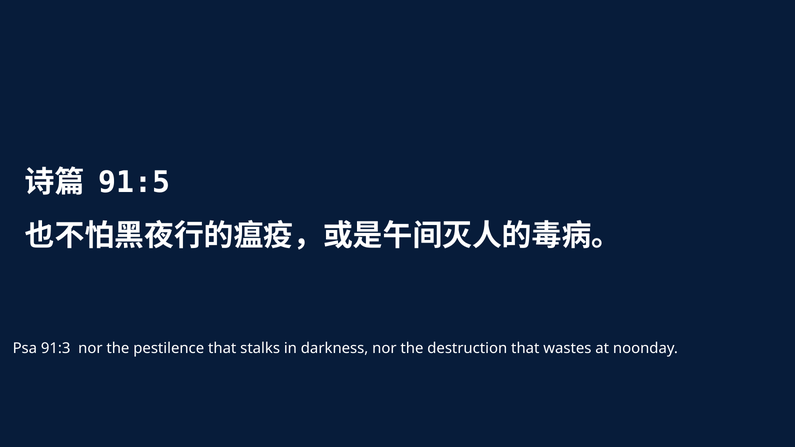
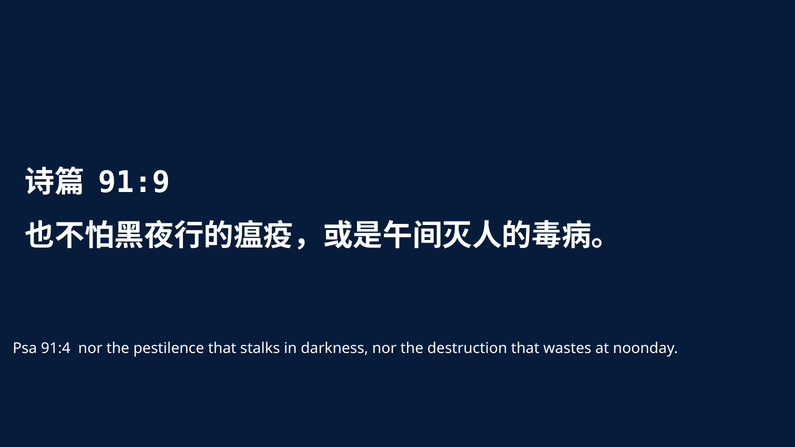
91:5: 91:5 -> 91:9
91:3: 91:3 -> 91:4
